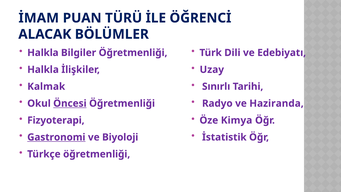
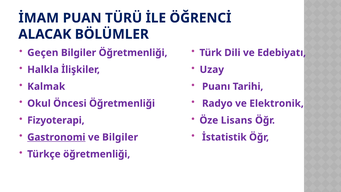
Halkla at (43, 53): Halkla -> Geçen
Sınırlı: Sınırlı -> Puanı
Öncesi underline: present -> none
Haziranda: Haziranda -> Elektronik
Kimya: Kimya -> Lisans
ve Biyoloji: Biyoloji -> Bilgiler
